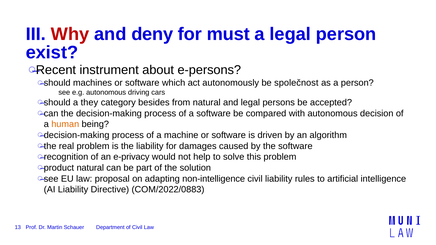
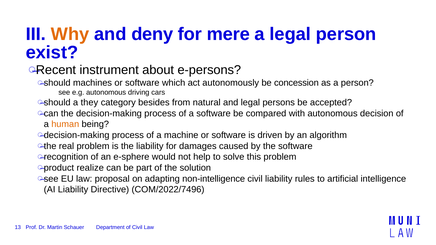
Why colour: red -> orange
must: must -> mere
společnost: společnost -> concession
e-privacy: e-privacy -> e-sphere
natural at (90, 168): natural -> realize
COM/2022/0883: COM/2022/0883 -> COM/2022/7496
